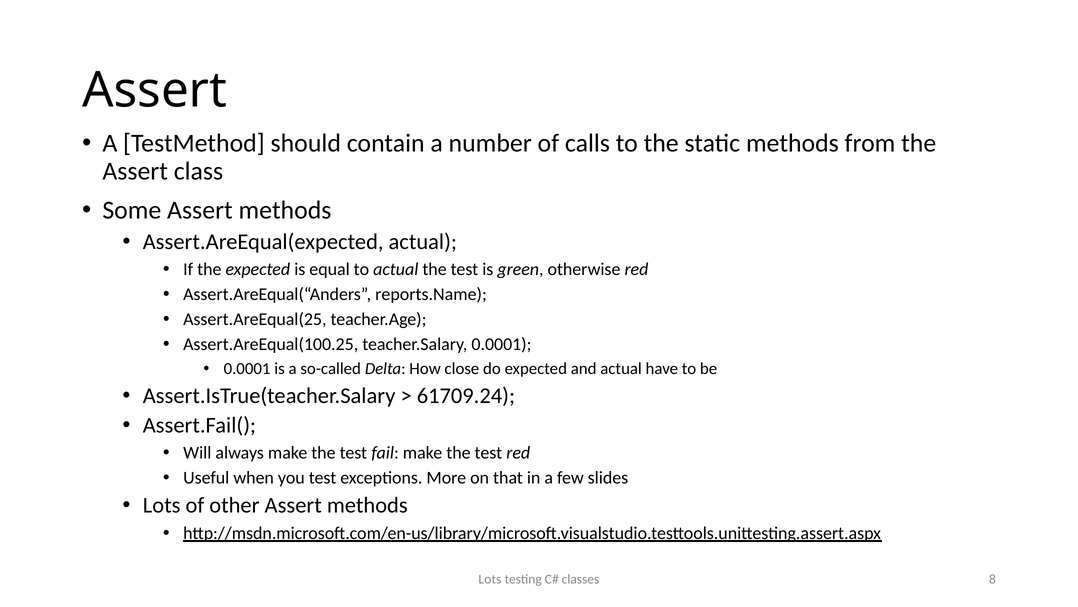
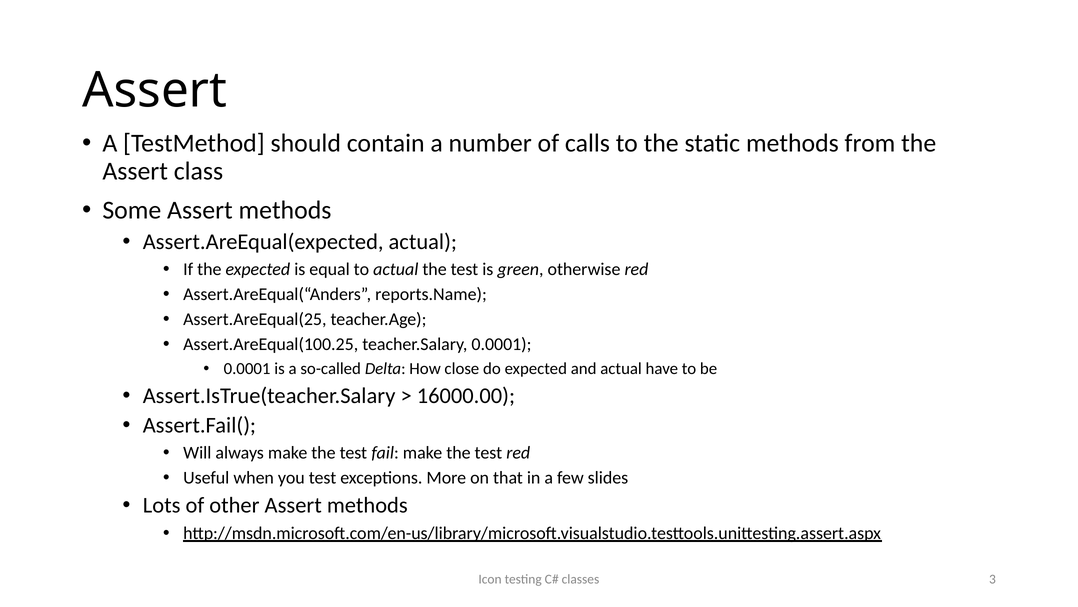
61709.24: 61709.24 -> 16000.00
Lots at (490, 579): Lots -> Icon
8: 8 -> 3
